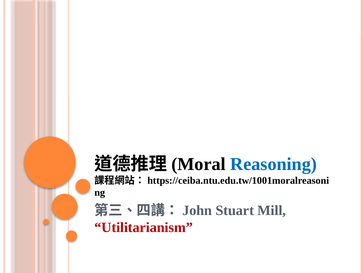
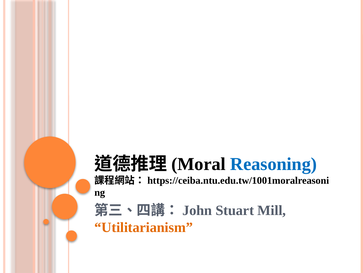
Utilitarianism colour: red -> orange
